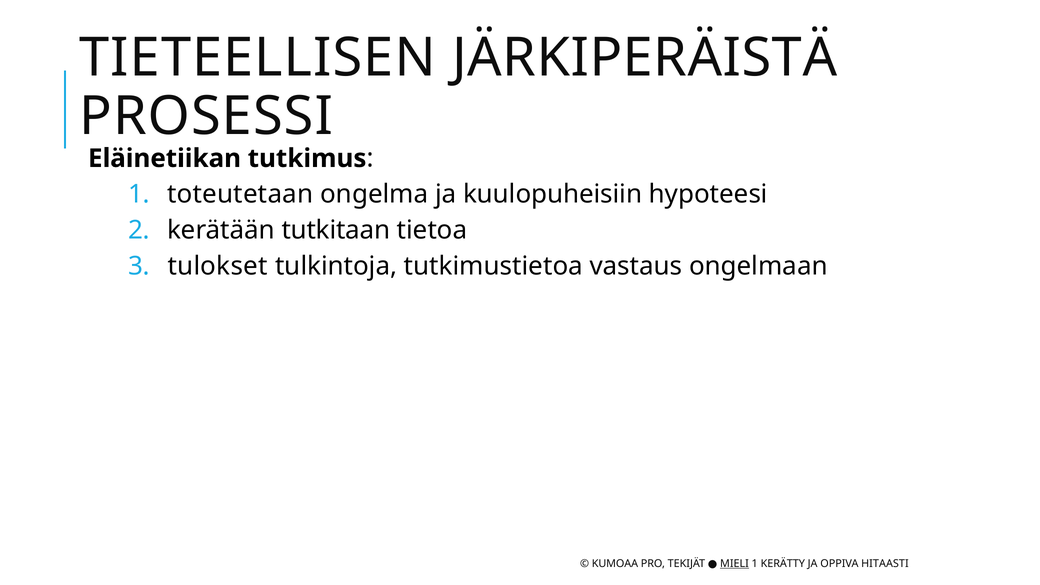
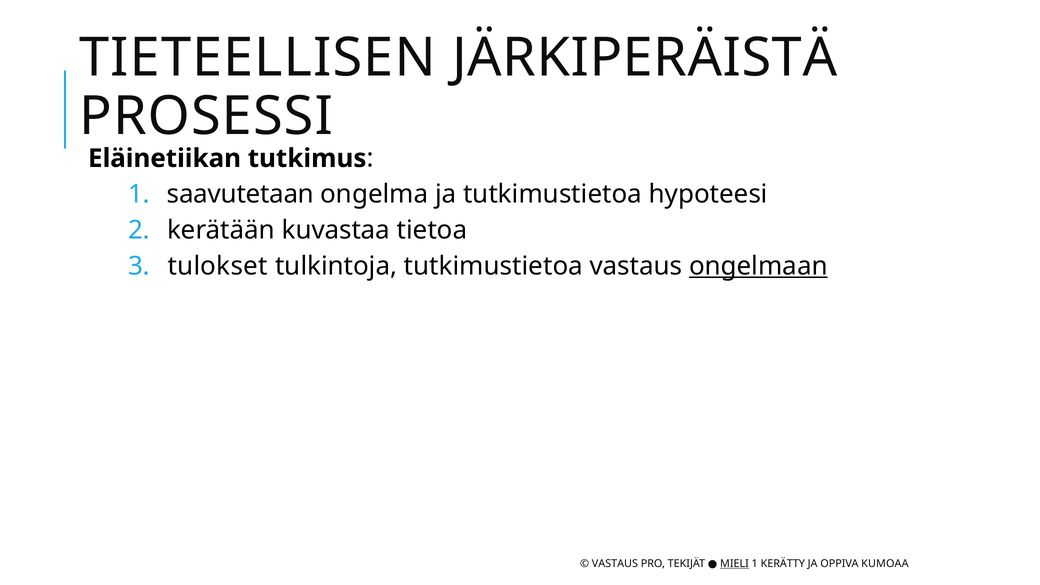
toteutetaan: toteutetaan -> saavutetaan
ja kuulopuheisiin: kuulopuheisiin -> tutkimustietoa
tutkitaan: tutkitaan -> kuvastaa
ongelmaan underline: none -> present
KUMOAA at (615, 564): KUMOAA -> VASTAUS
HITAASTI: HITAASTI -> KUMOAA
